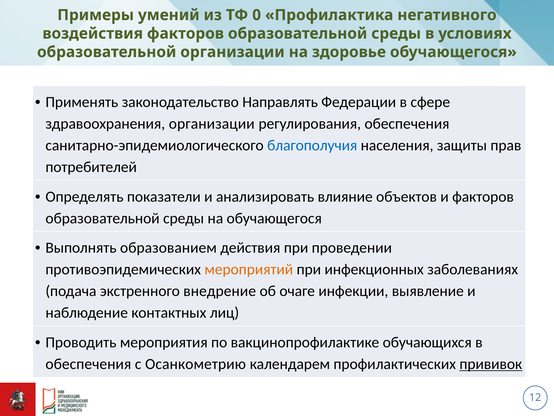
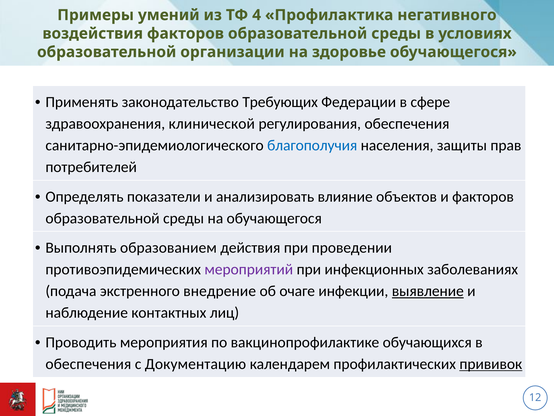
0: 0 -> 4
Направлять: Направлять -> Требующих
здравоохранения организации: организации -> клинической
мероприятий colour: orange -> purple
выявление underline: none -> present
Осанкометрию: Осанкометрию -> Документацию
